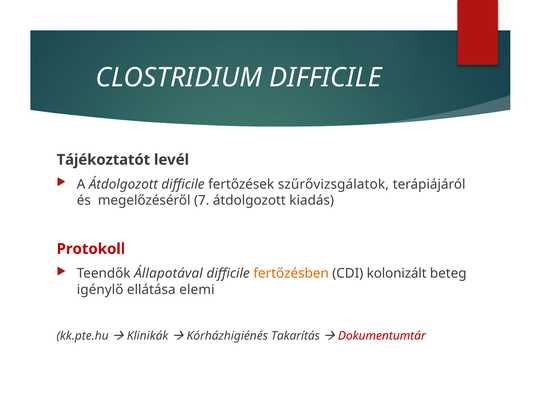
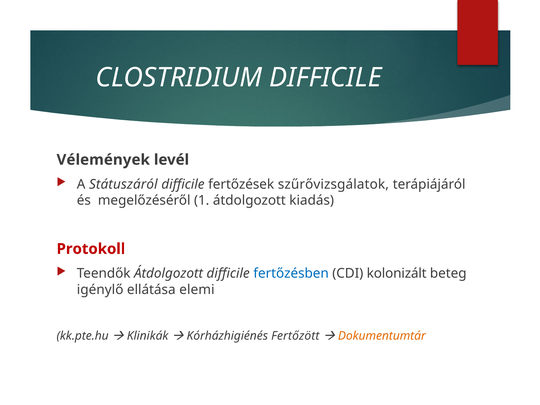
Tájékoztatót: Tájékoztatót -> Vélemények
A Átdolgozott: Átdolgozott -> Státuszáról
7: 7 -> 1
Teendők Állapotával: Állapotával -> Átdolgozott
fertőzésben colour: orange -> blue
Takarítás: Takarítás -> Fertőzött
Dokumentumtár colour: red -> orange
